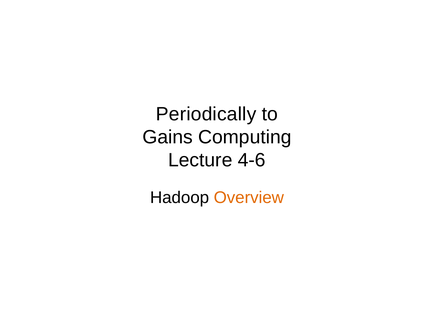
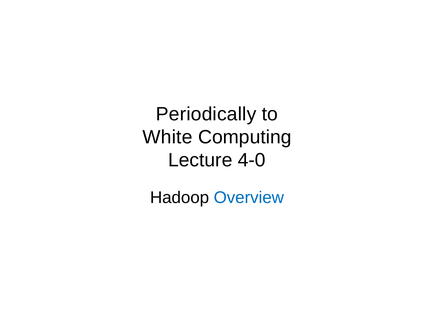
Gains: Gains -> White
4-6: 4-6 -> 4-0
Overview colour: orange -> blue
